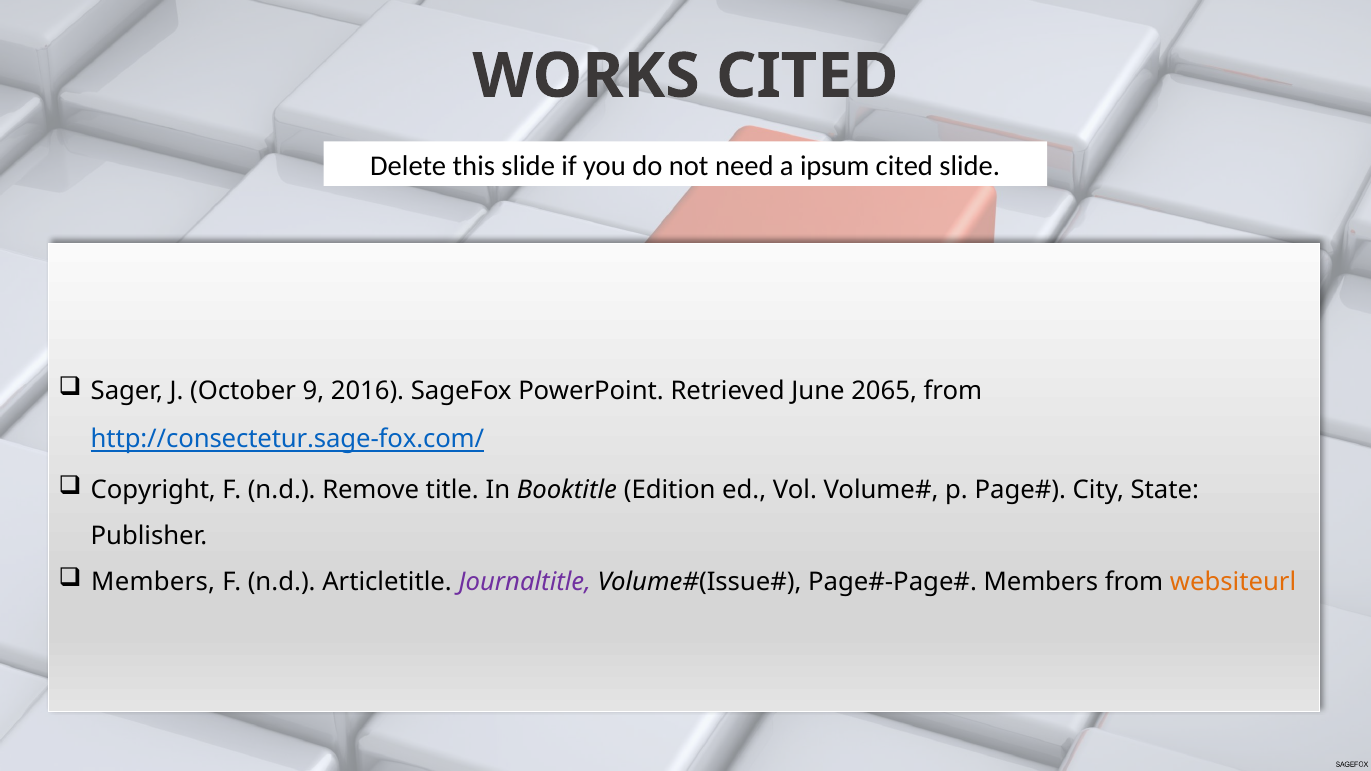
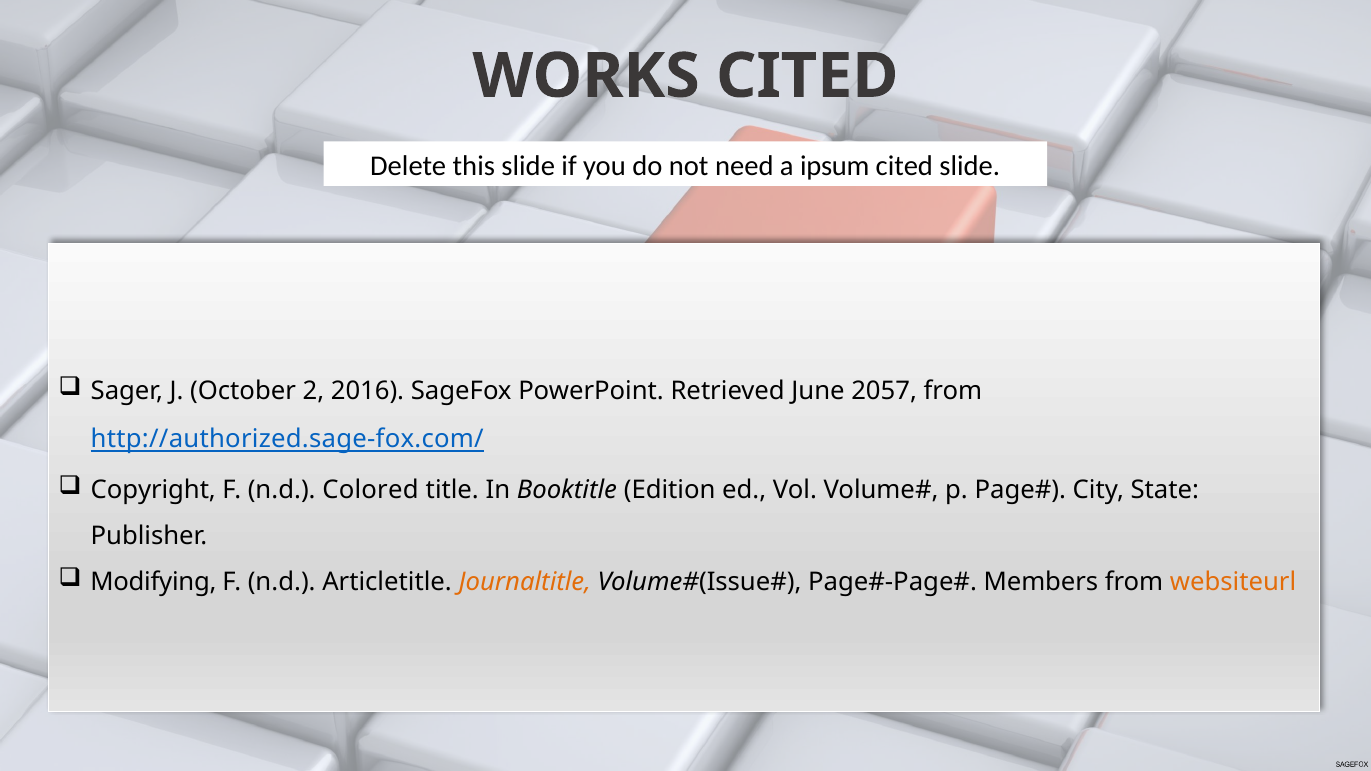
9: 9 -> 2
2065: 2065 -> 2057
http://consectetur.sage-fox.com/: http://consectetur.sage-fox.com/ -> http://authorized.sage-fox.com/
Remove: Remove -> Colored
Members at (153, 583): Members -> Modifying
Journaltitle colour: purple -> orange
